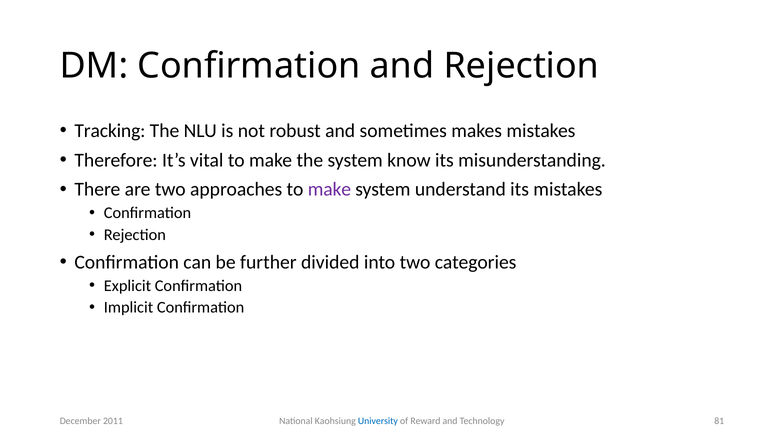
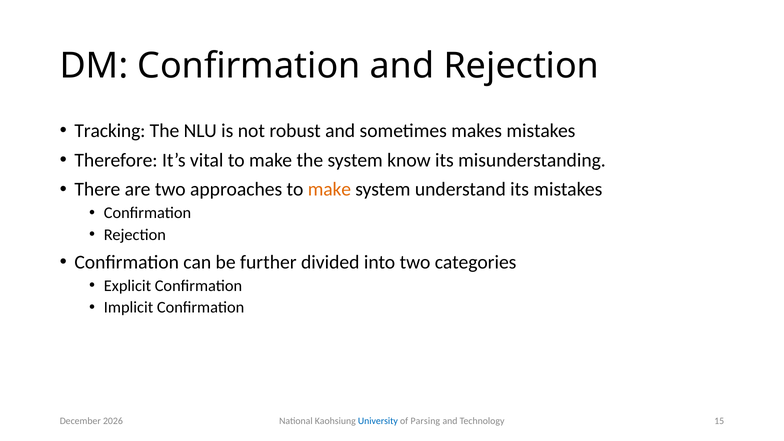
make at (329, 189) colour: purple -> orange
Reward: Reward -> Parsing
81: 81 -> 15
2011: 2011 -> 2026
